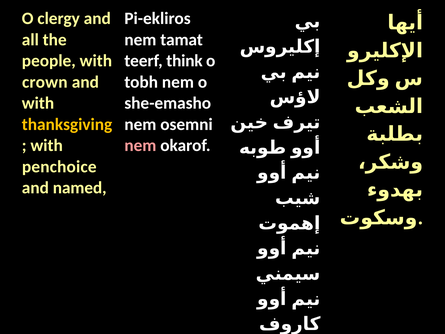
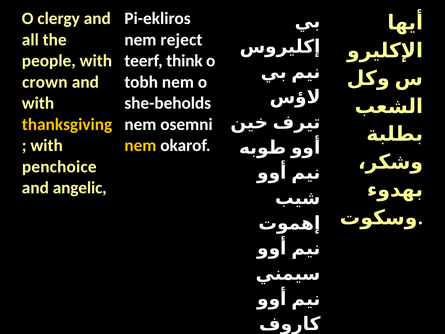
tamat: tamat -> reject
she-emasho: she-emasho -> she-beholds
nem at (140, 145) colour: pink -> yellow
named: named -> angelic
